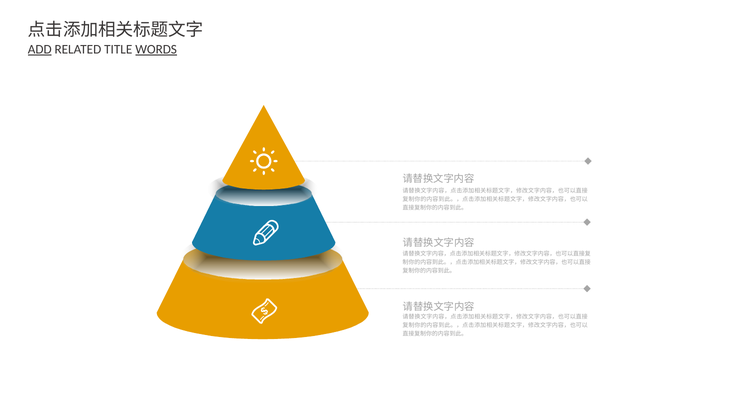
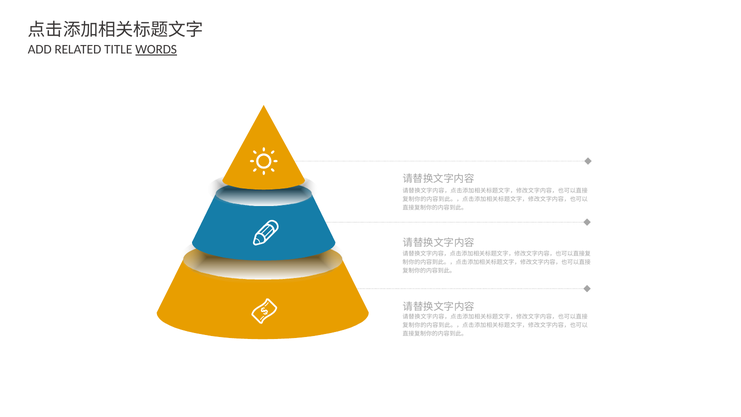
ADD underline: present -> none
